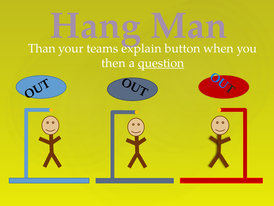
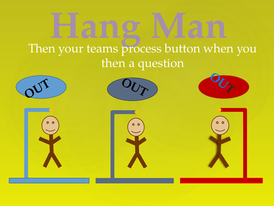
Than at (42, 48): Than -> Then
explain: explain -> process
question underline: present -> none
